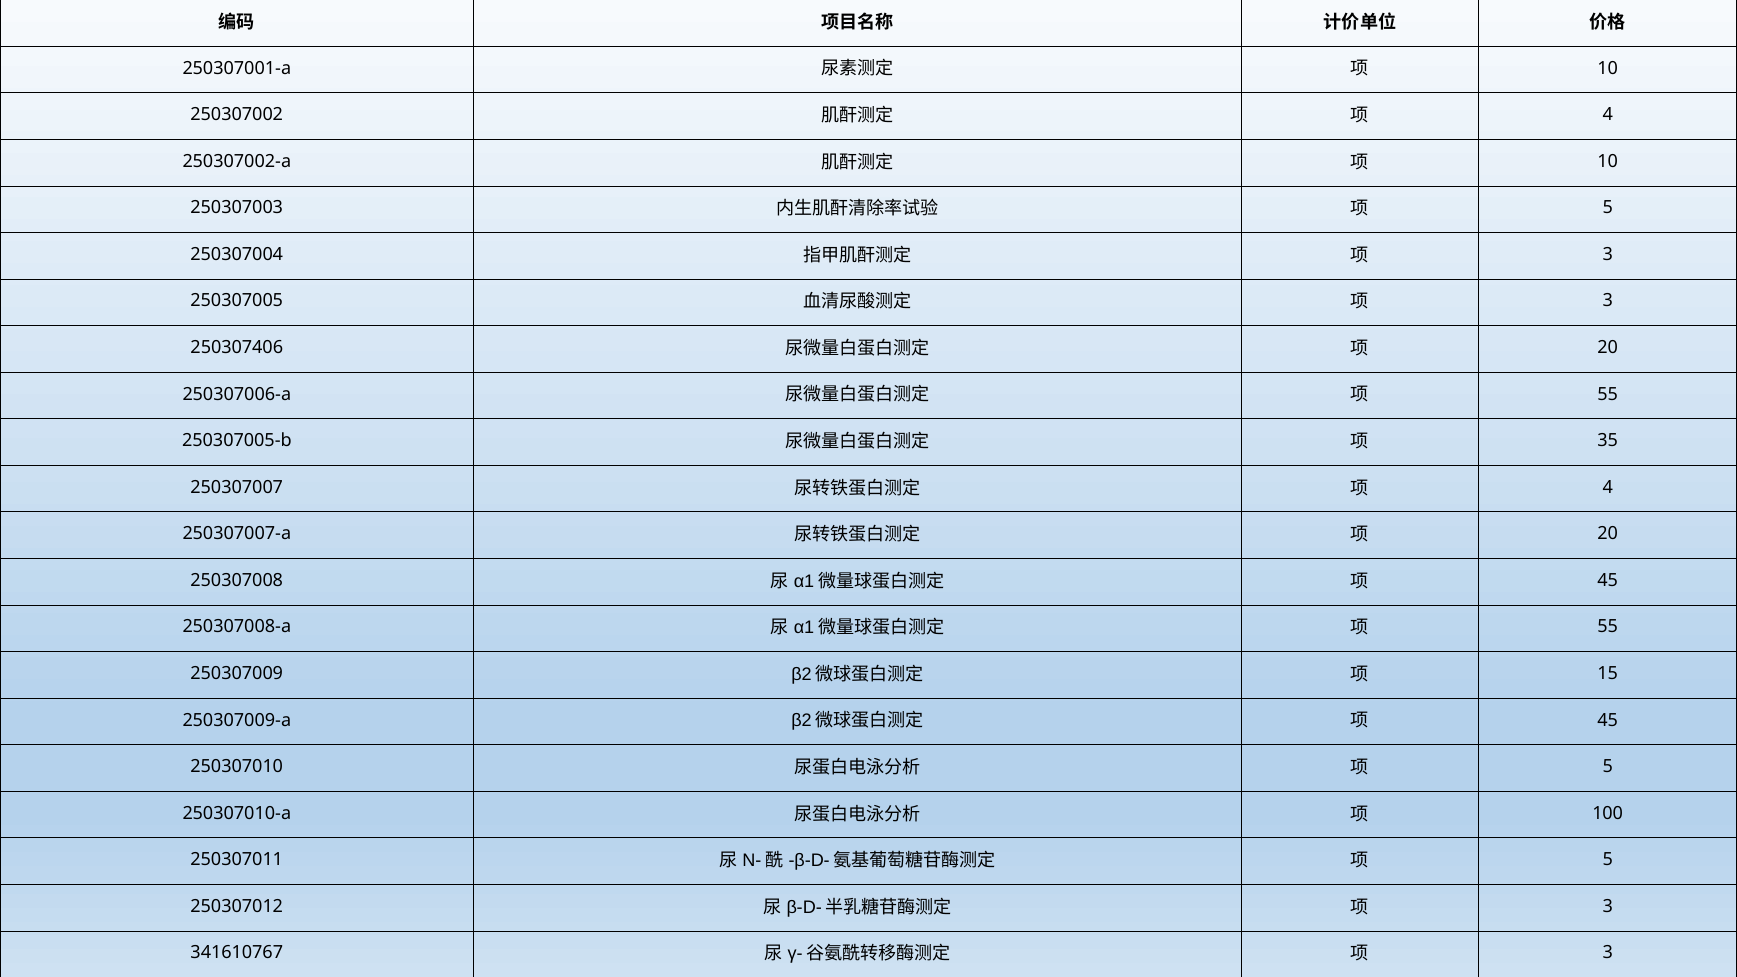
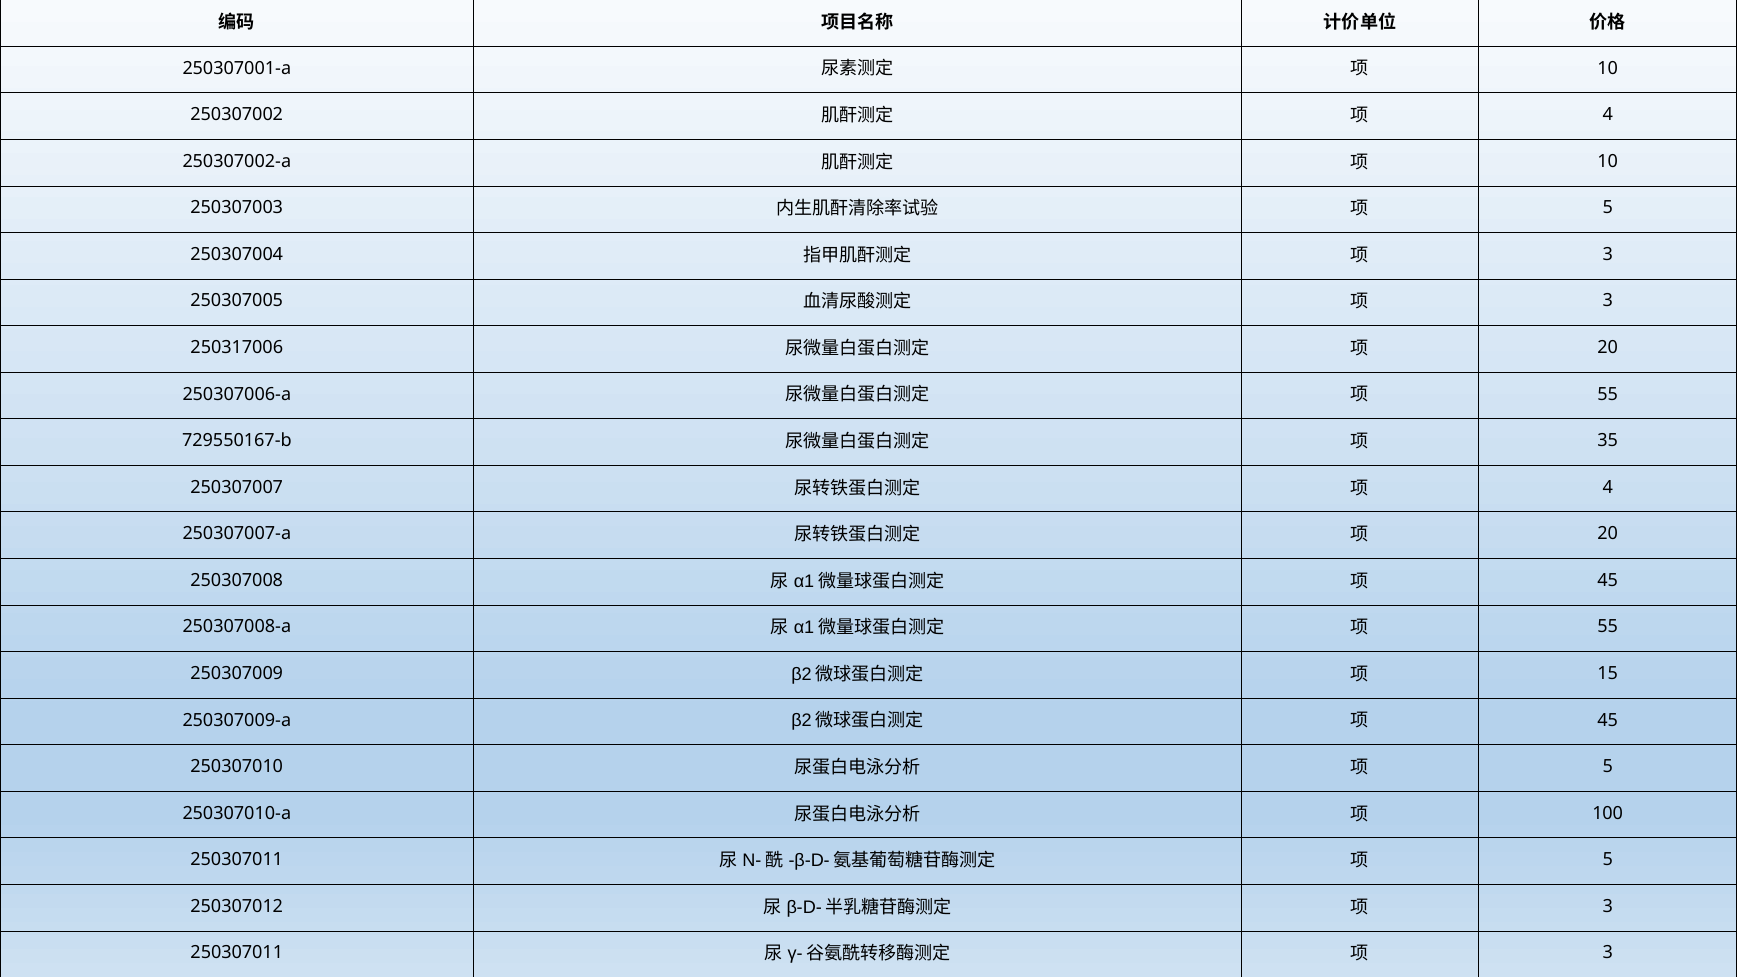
250307406: 250307406 -> 250317006
250307005-b: 250307005-b -> 729550167-b
341610767 at (237, 953): 341610767 -> 250307011
